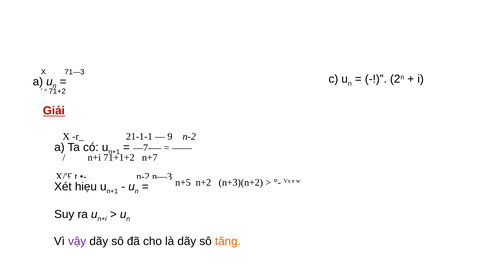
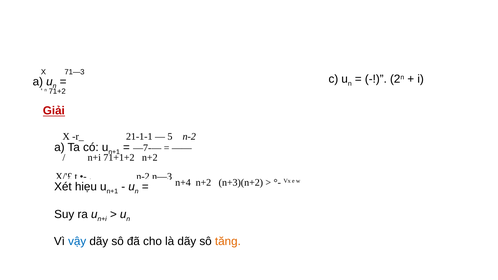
9: 9 -> 5
n+7 at (150, 158): n+7 -> n+2
n+5: n+5 -> n+4
vậy colour: purple -> blue
